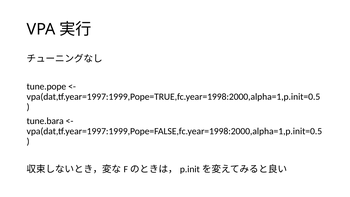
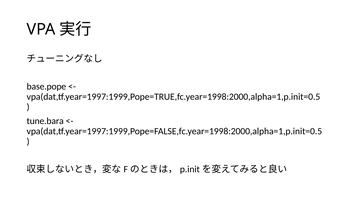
tune.pope: tune.pope -> base.pope
